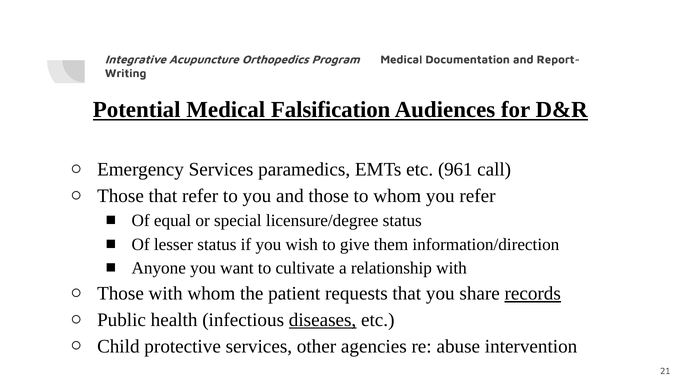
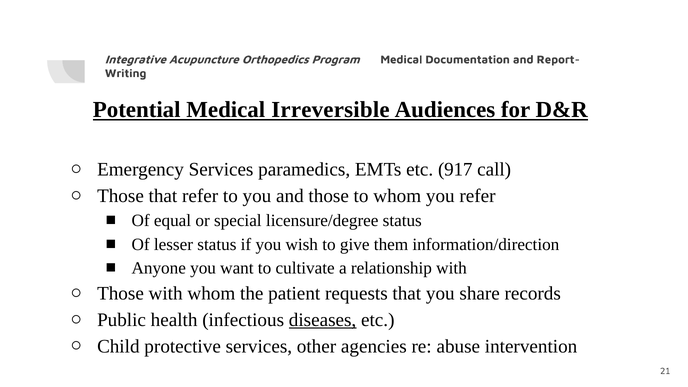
Falsification: Falsification -> Irreversible
961: 961 -> 917
records underline: present -> none
